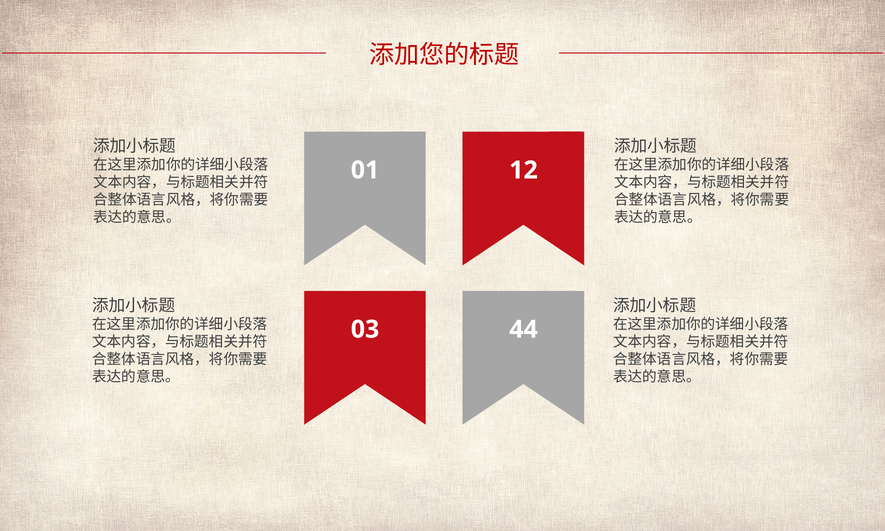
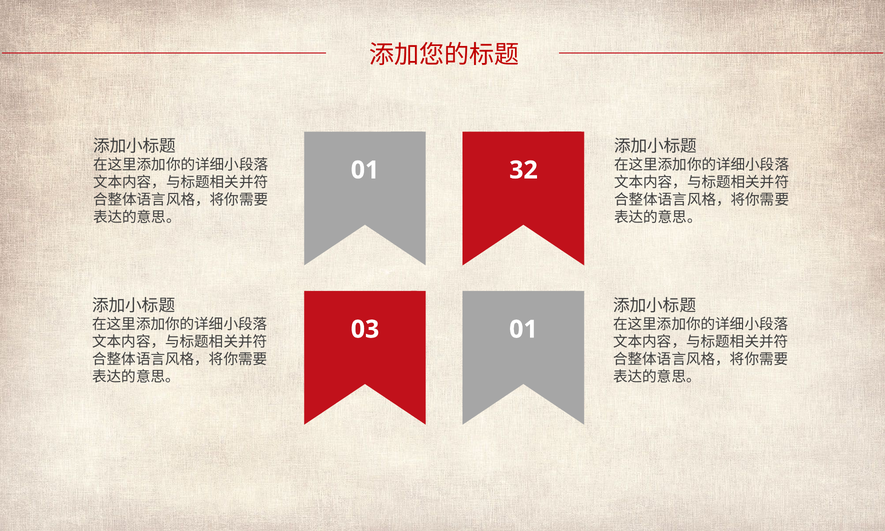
12: 12 -> 32
03 44: 44 -> 01
